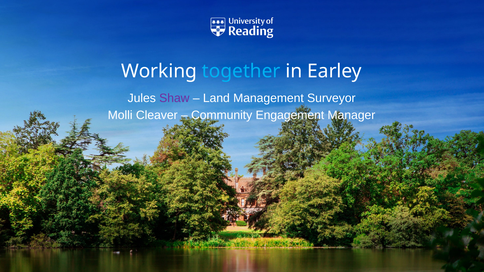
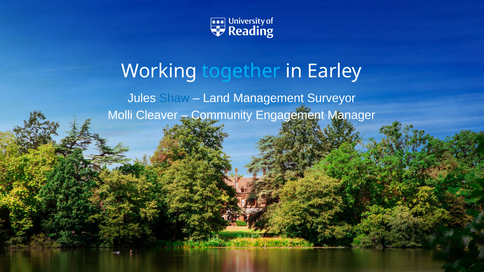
Shaw colour: purple -> blue
